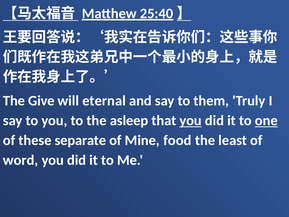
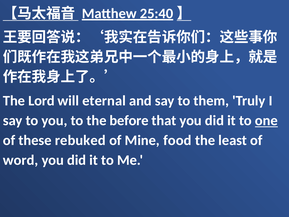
Give: Give -> Lord
asleep: asleep -> before
you at (191, 120) underline: present -> none
separate: separate -> rebuked
